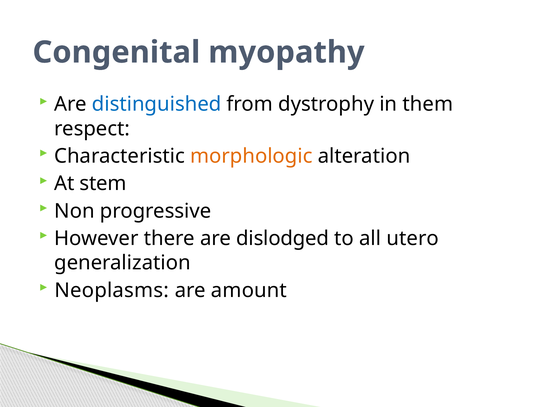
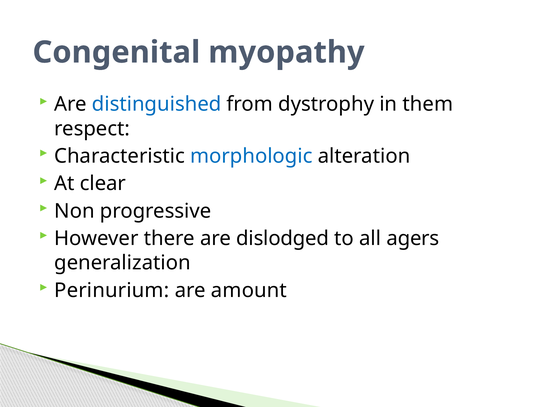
morphologic colour: orange -> blue
stem: stem -> clear
utero: utero -> agers
Neoplasms: Neoplasms -> Perinurium
